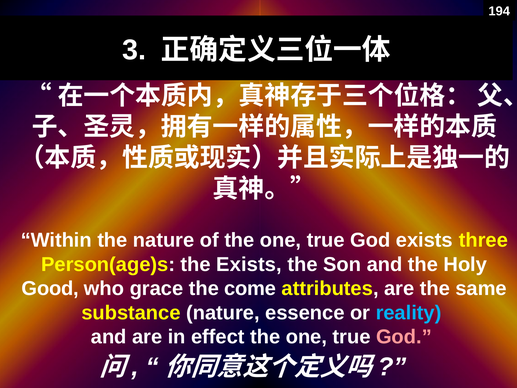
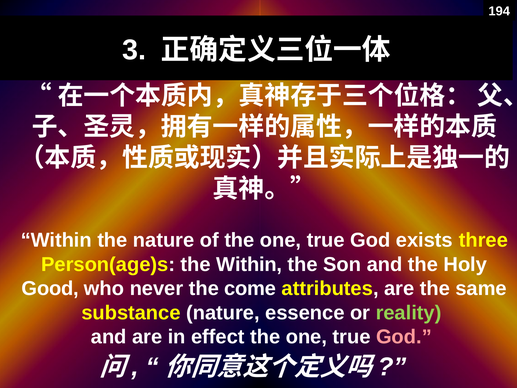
the Exists: Exists -> Within
grace: grace -> never
reality colour: light blue -> light green
